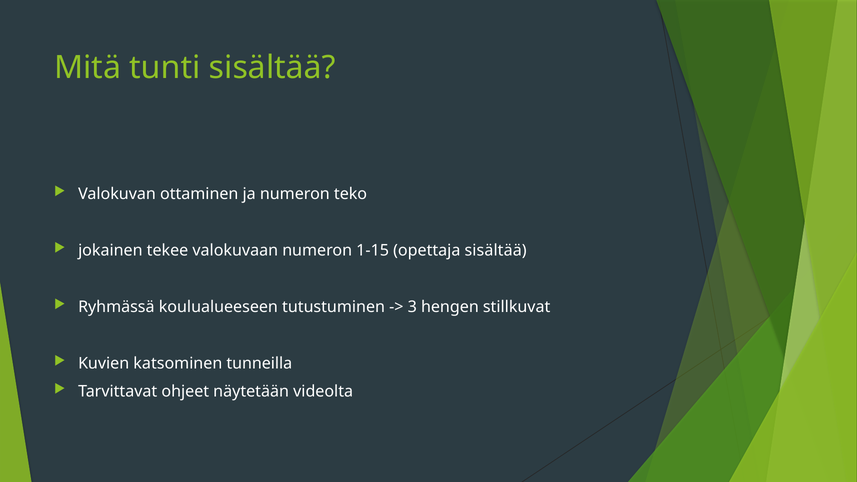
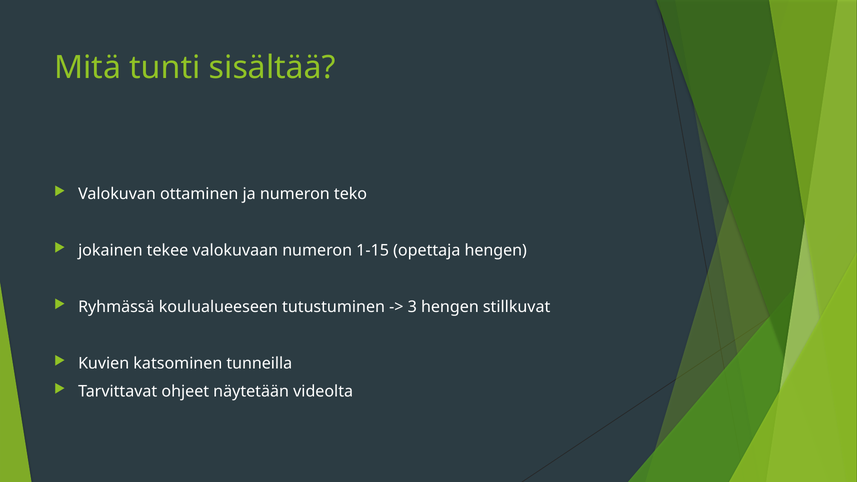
opettaja sisältää: sisältää -> hengen
